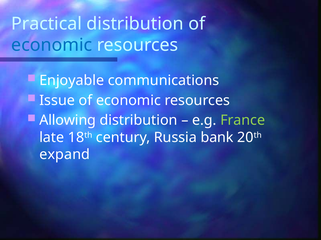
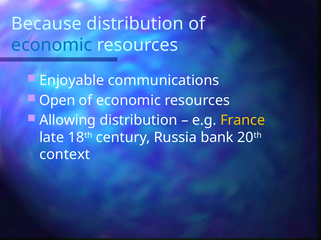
Practical: Practical -> Because
Issue: Issue -> Open
France colour: light green -> yellow
expand: expand -> context
